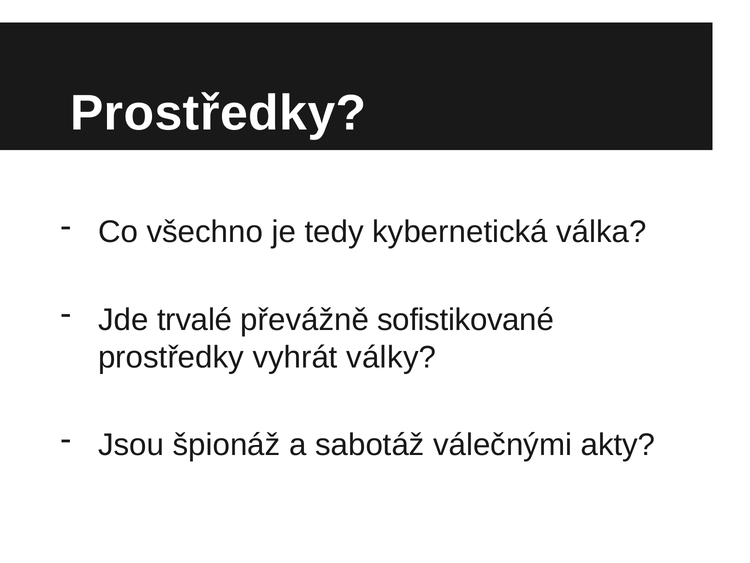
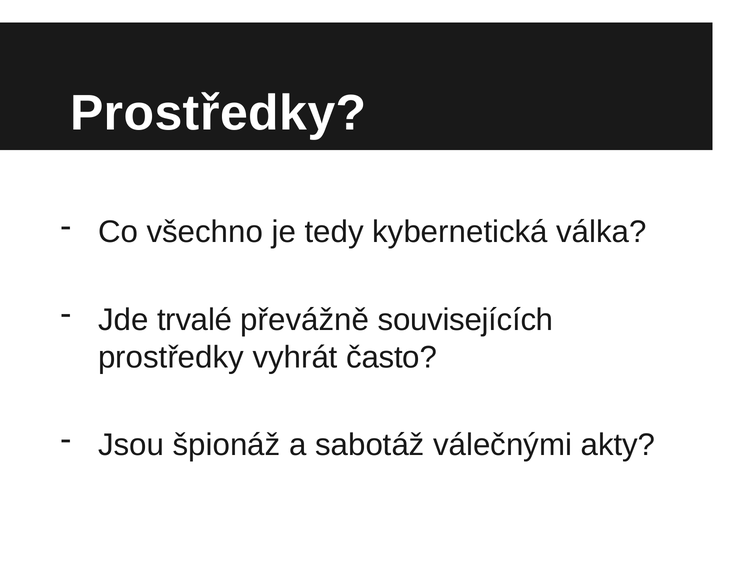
sofistikované: sofistikované -> souvisejících
války: války -> často
